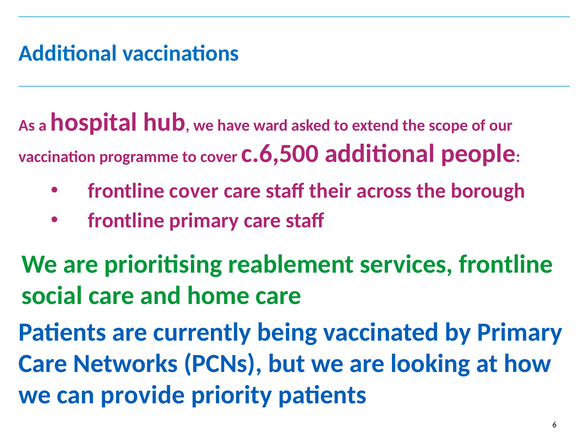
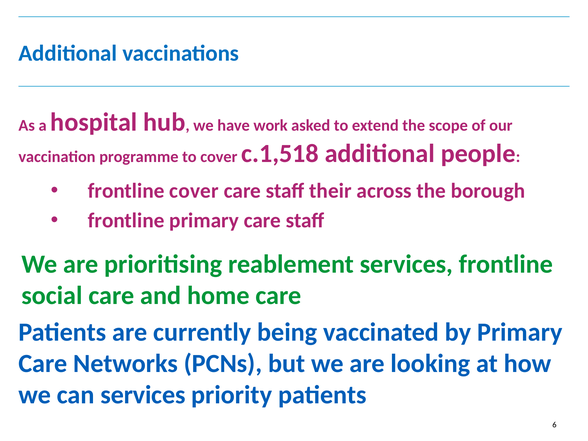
ward: ward -> work
c.6,500: c.6,500 -> c.1,518
can provide: provide -> services
